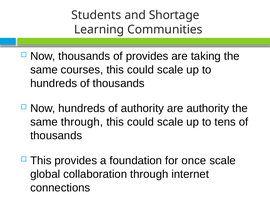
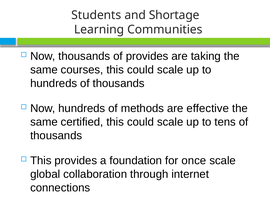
of authority: authority -> methods
are authority: authority -> effective
same through: through -> certified
